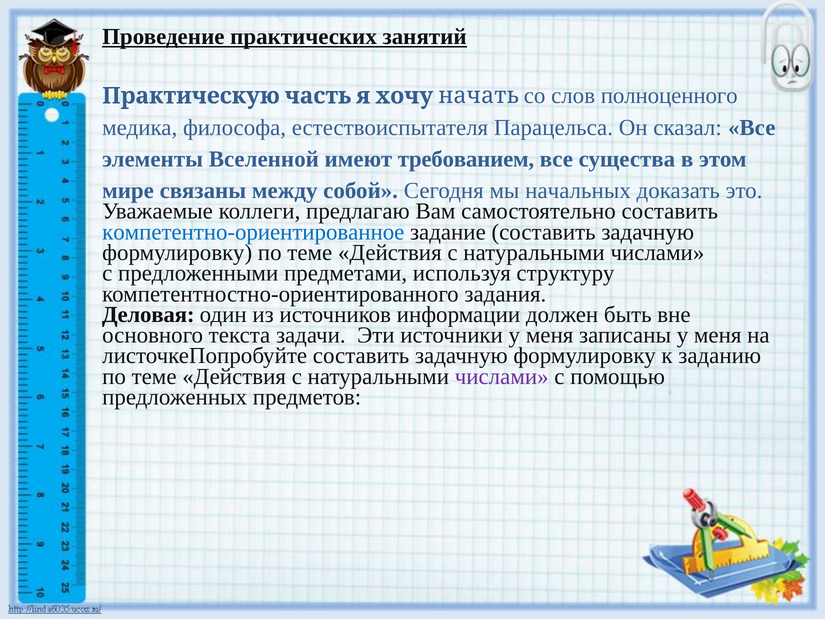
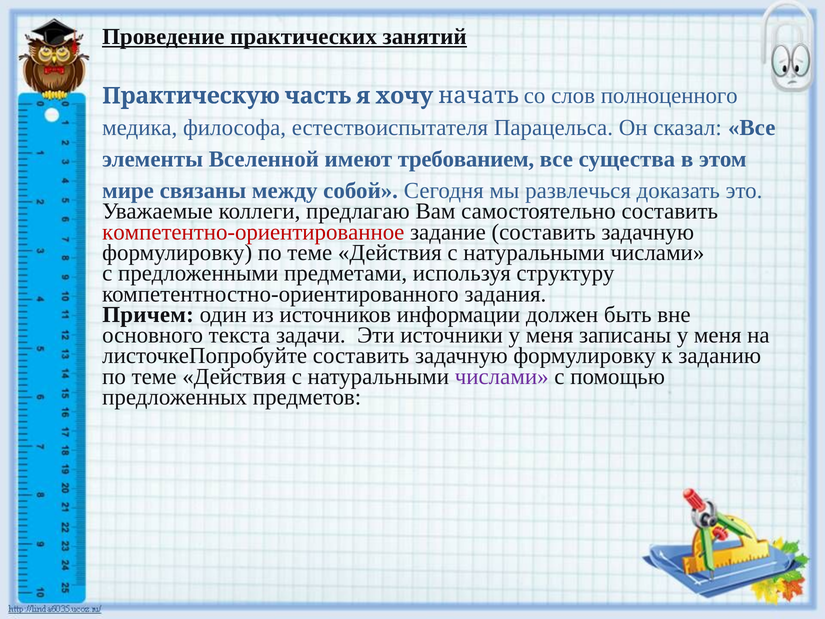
начальных: начальных -> развлечься
компетентно-ориентированное colour: blue -> red
Деловая: Деловая -> Причем
